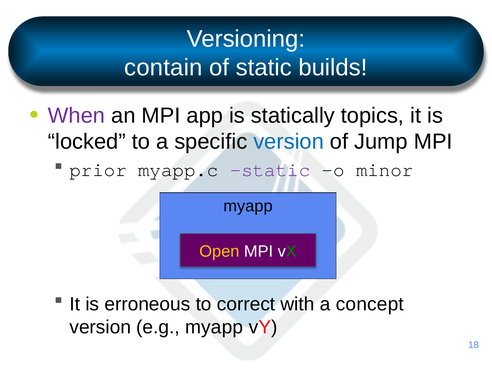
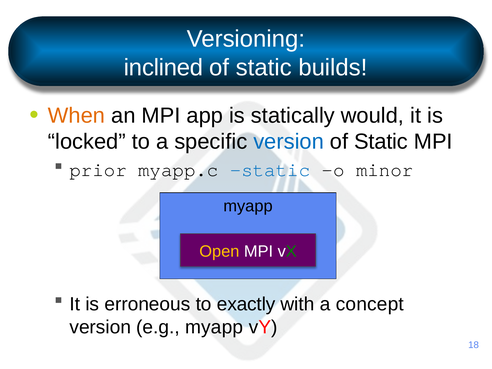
contain: contain -> inclined
When colour: purple -> orange
topics: topics -> would
Jump at (381, 142): Jump -> Static
static at (270, 170) colour: purple -> blue
correct: correct -> exactly
